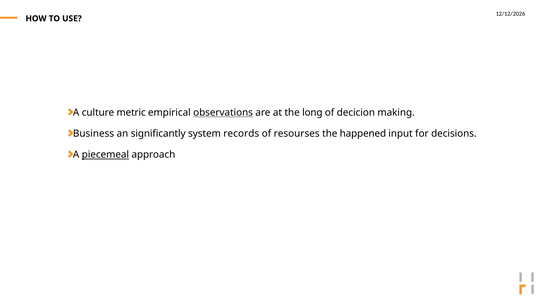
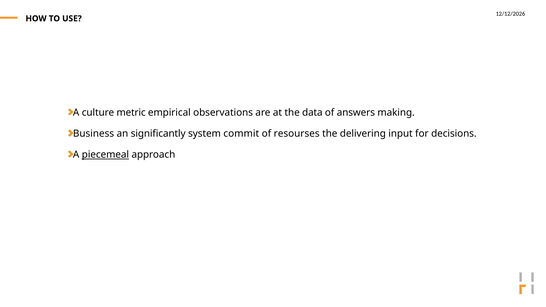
observations underline: present -> none
long: long -> data
decicion: decicion -> answers
records: records -> commit
happened: happened -> delivering
